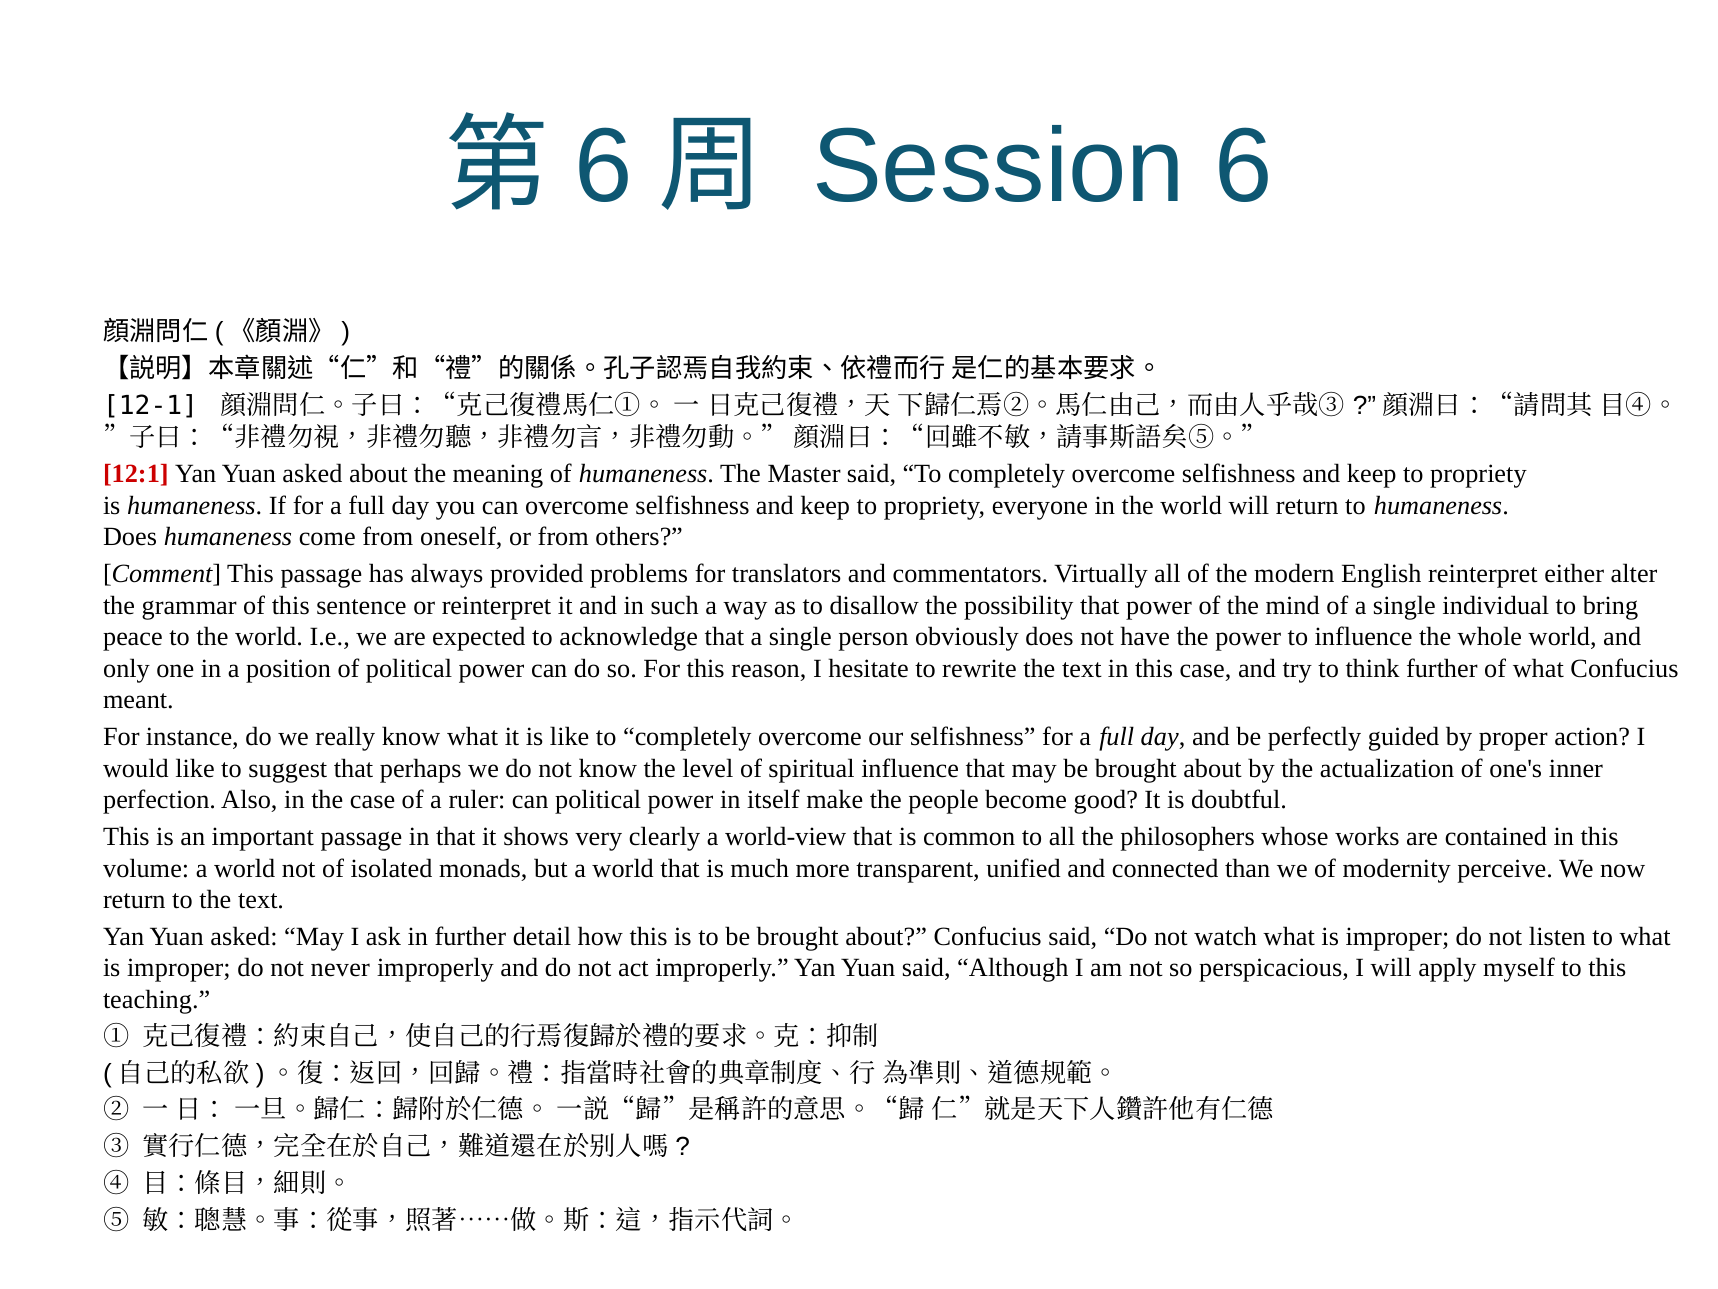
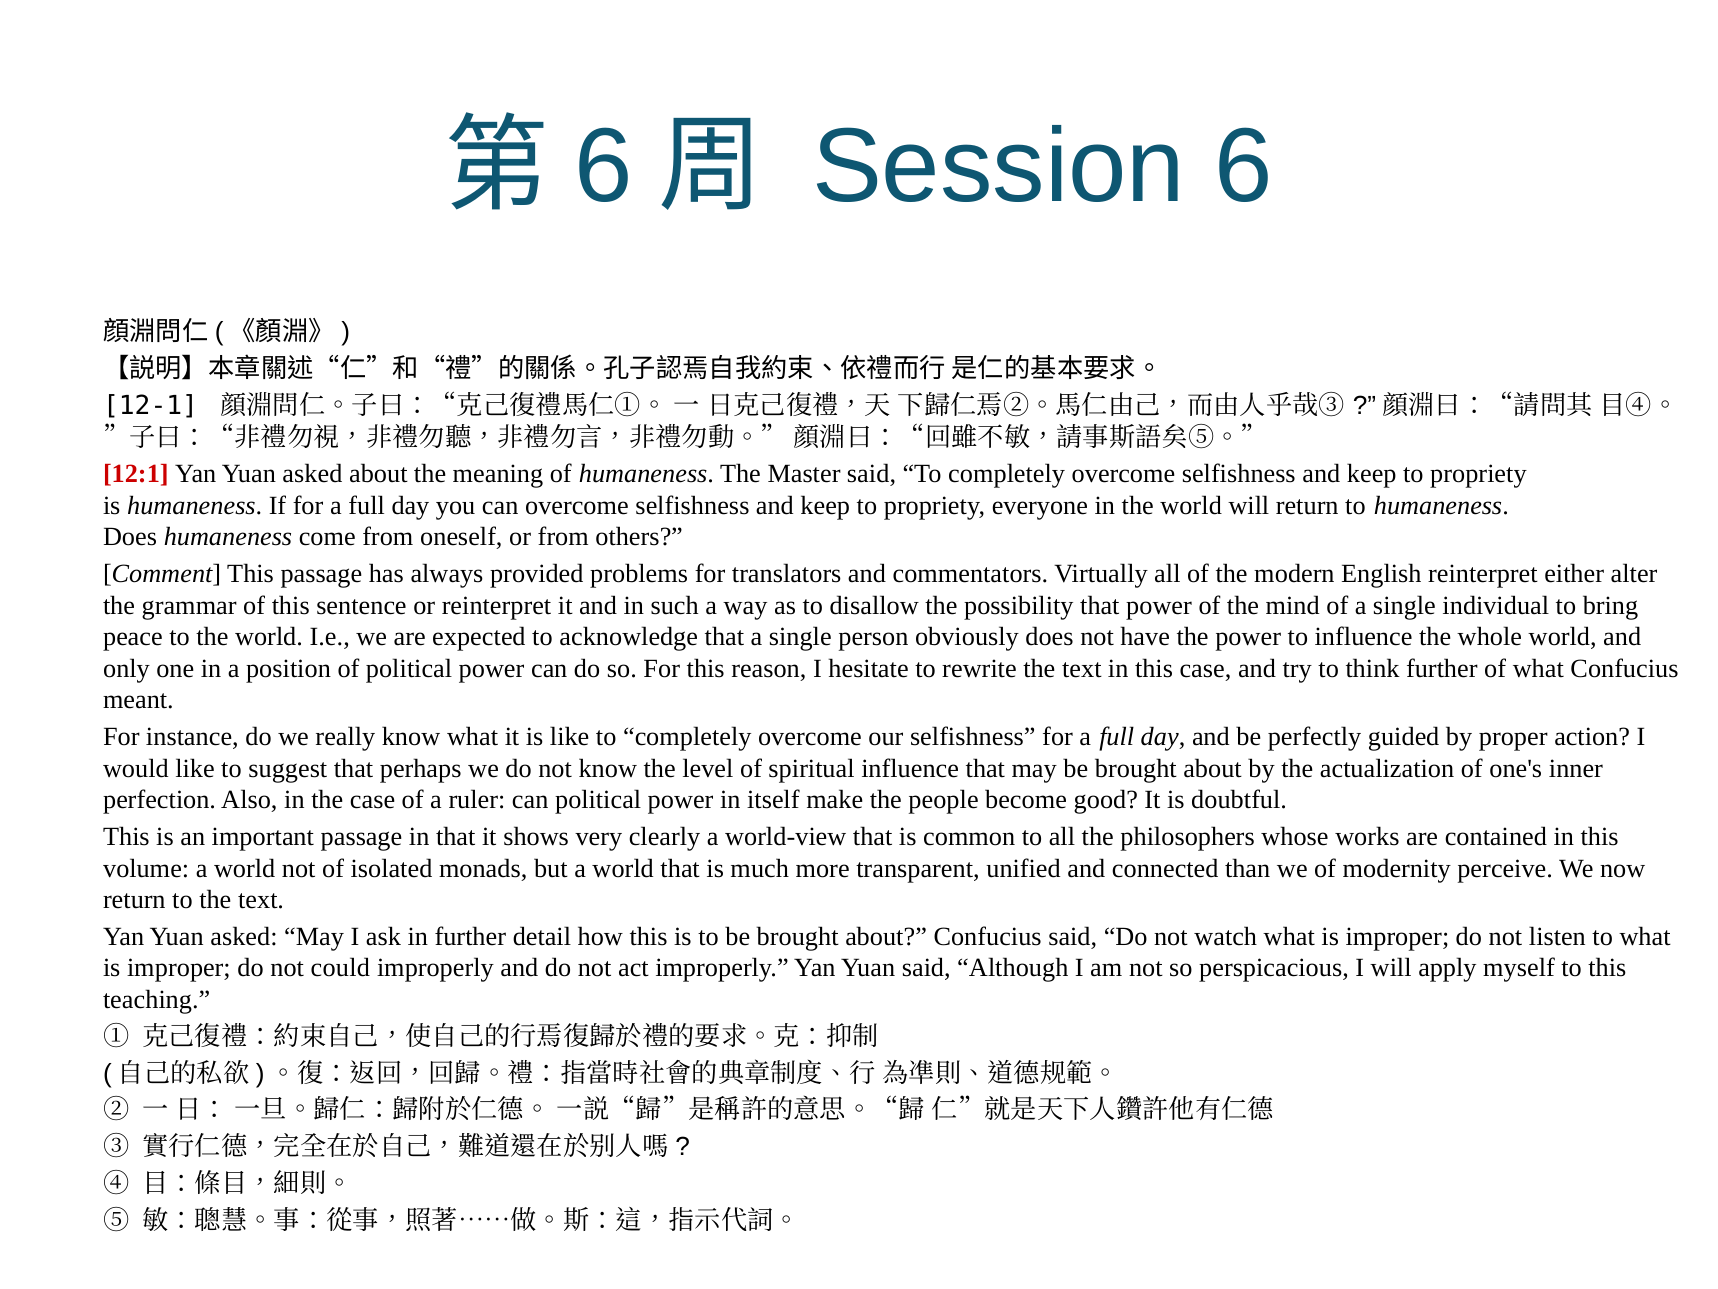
never: never -> could
